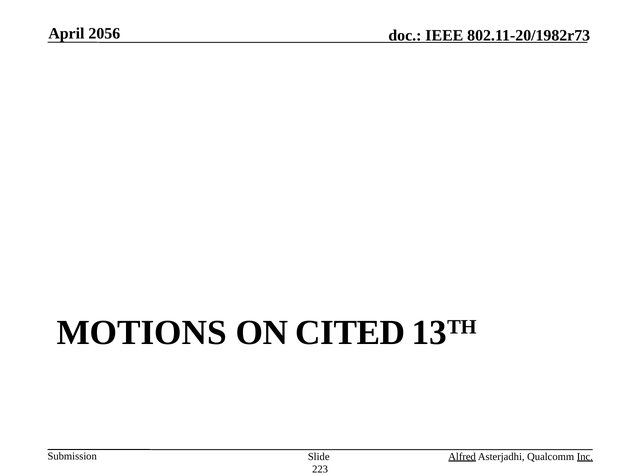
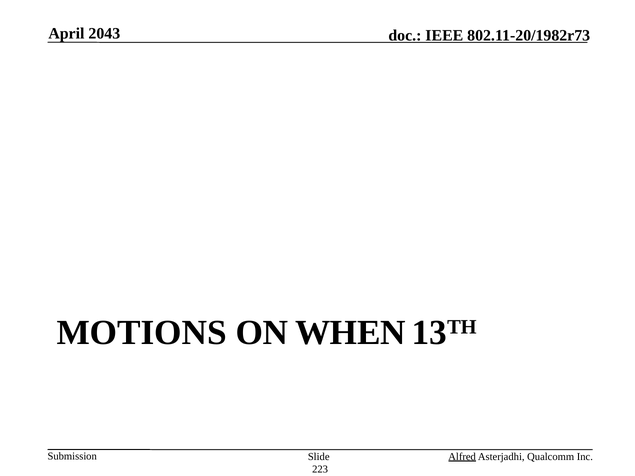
2056: 2056 -> 2043
CITED: CITED -> WHEN
Inc underline: present -> none
